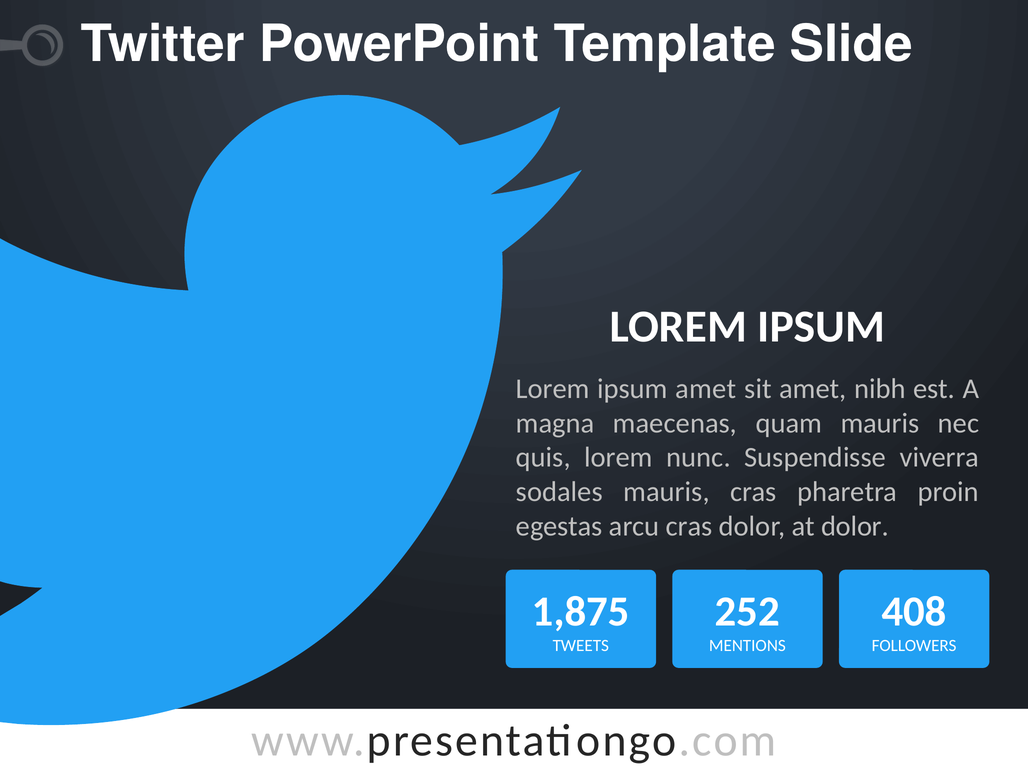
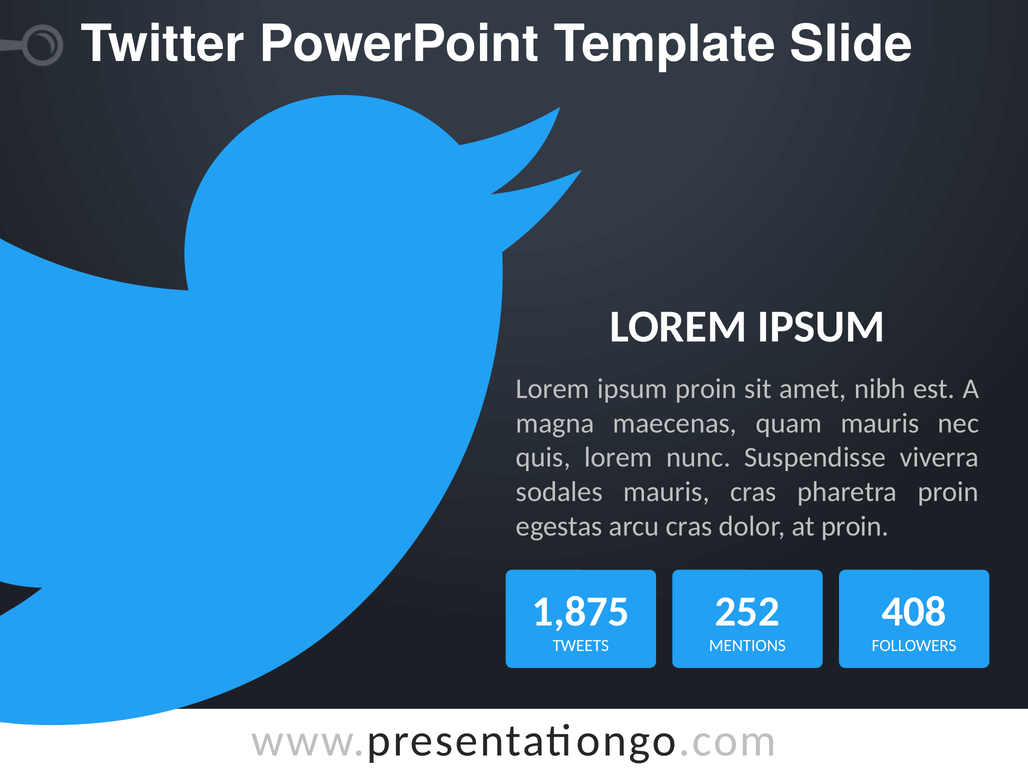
ipsum amet: amet -> proin
at dolor: dolor -> proin
